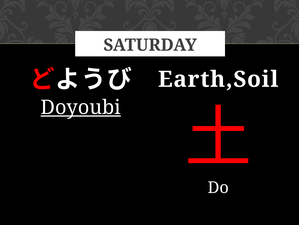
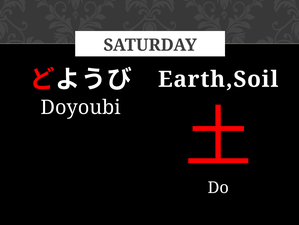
Doyoubi underline: present -> none
